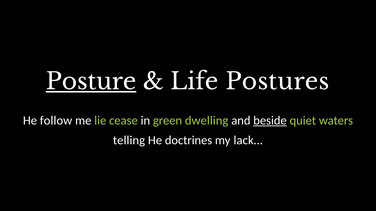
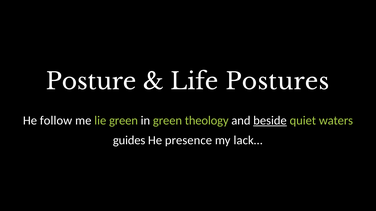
Posture underline: present -> none
lie cease: cease -> green
dwelling: dwelling -> theology
telling: telling -> guides
doctrines: doctrines -> presence
